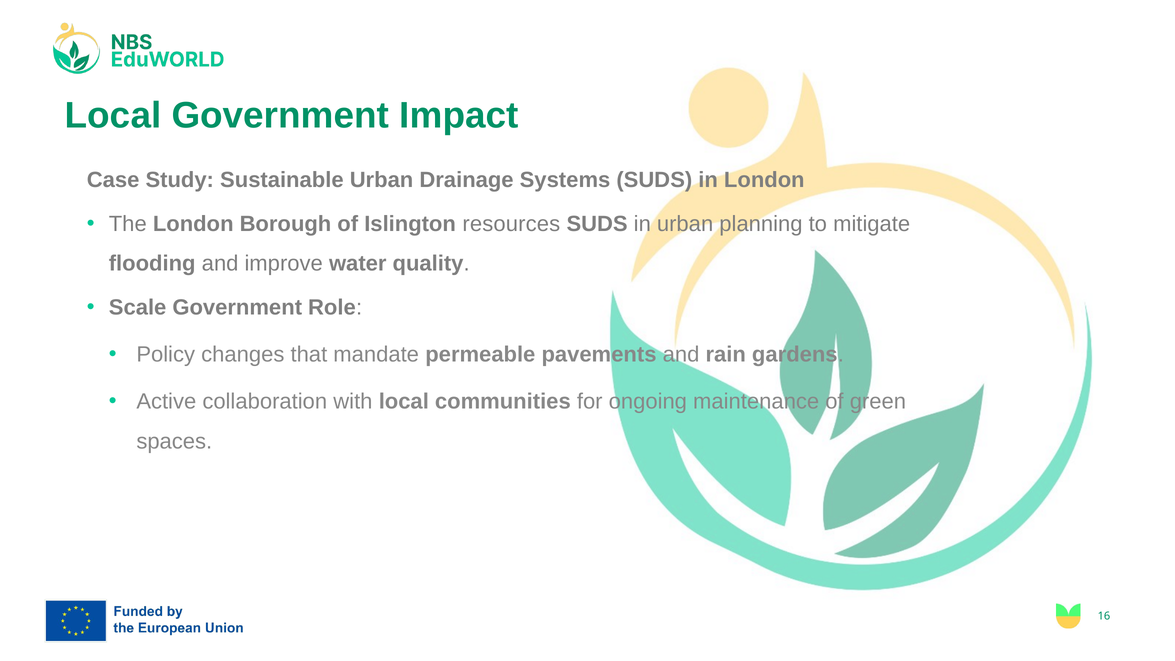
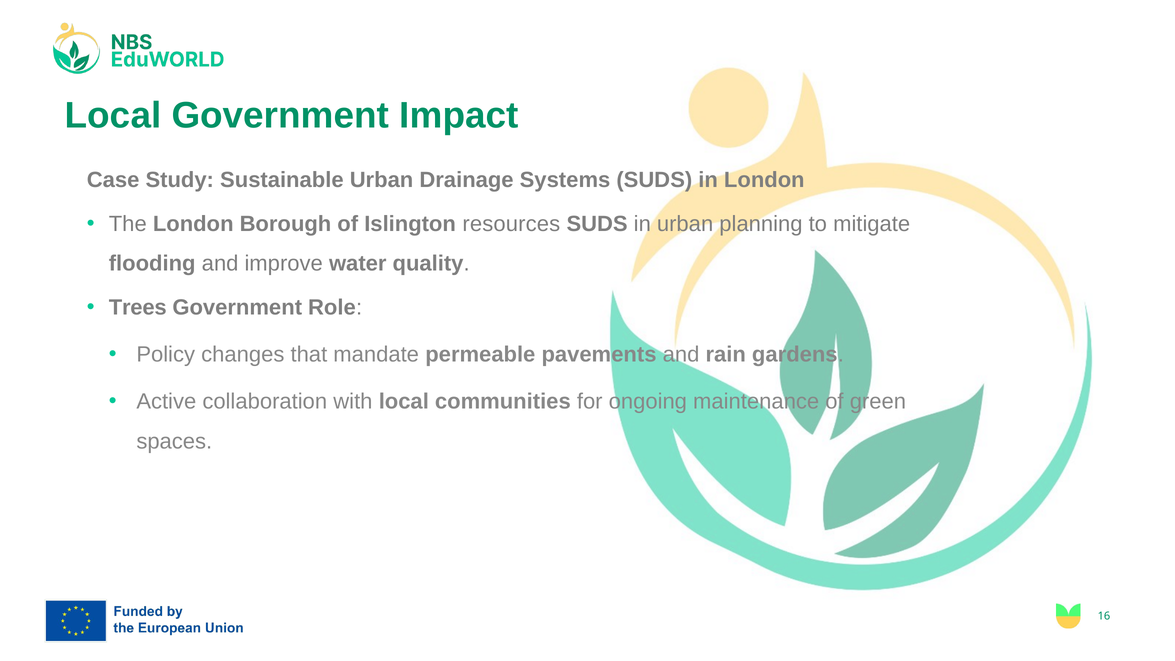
Scale: Scale -> Trees
